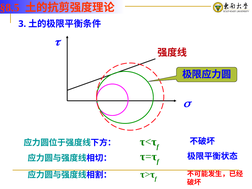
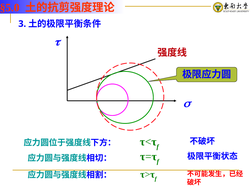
§8.5: §8.5 -> §5.0
